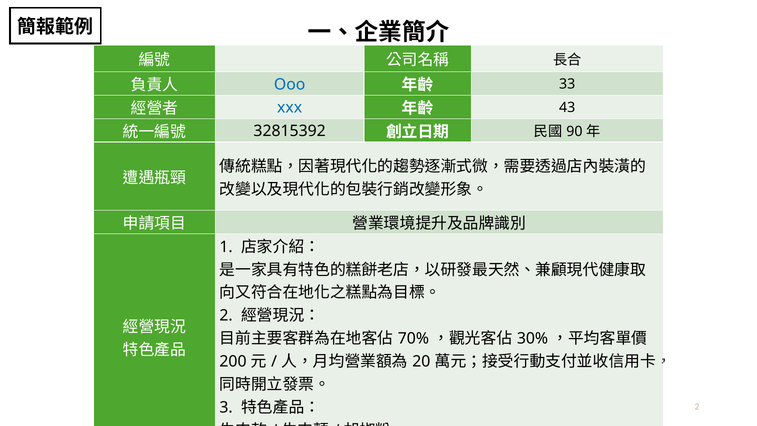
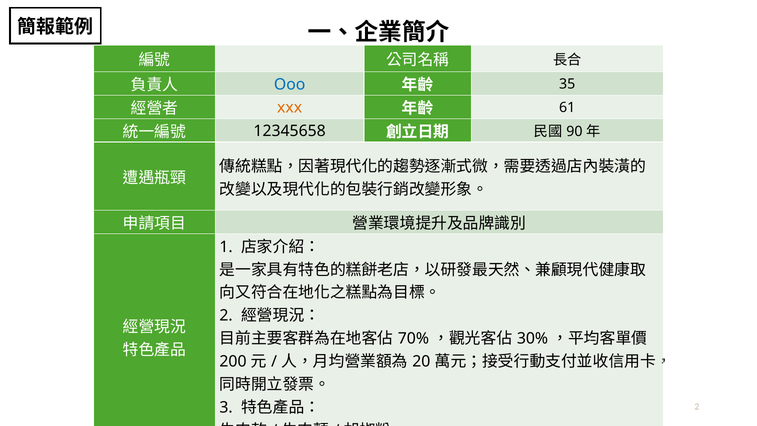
33: 33 -> 35
xxx colour: blue -> orange
43: 43 -> 61
32815392: 32815392 -> 12345658
